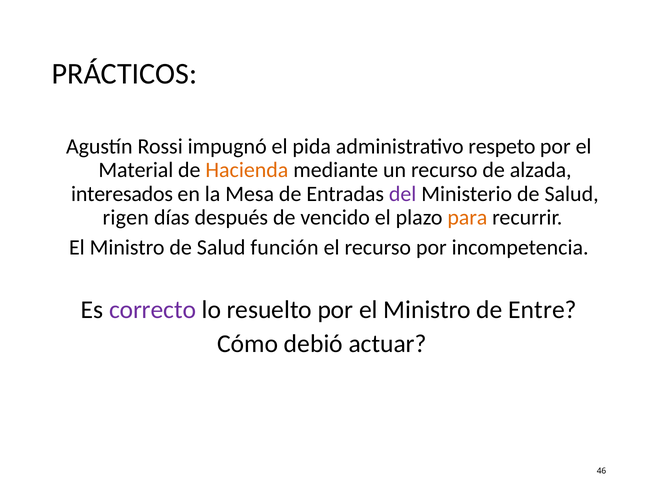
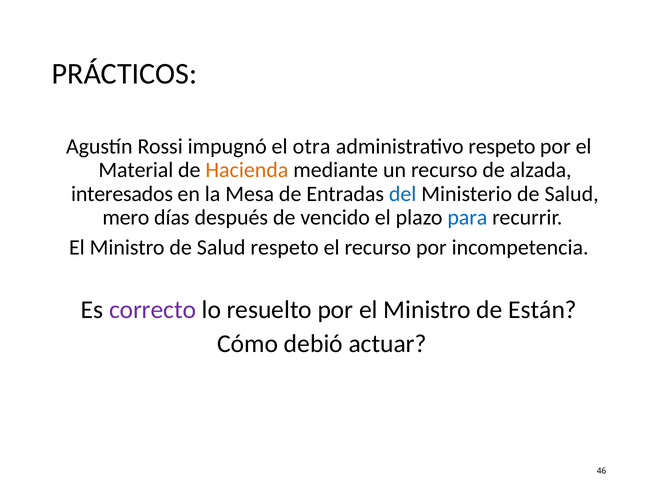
pida: pida -> otra
del colour: purple -> blue
rigen: rigen -> mero
para colour: orange -> blue
Salud función: función -> respeto
Entre: Entre -> Están
